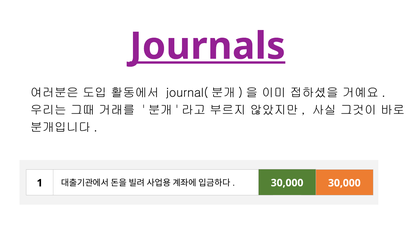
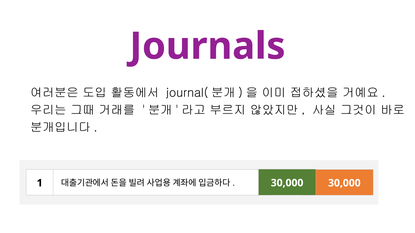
Journals underline: present -> none
